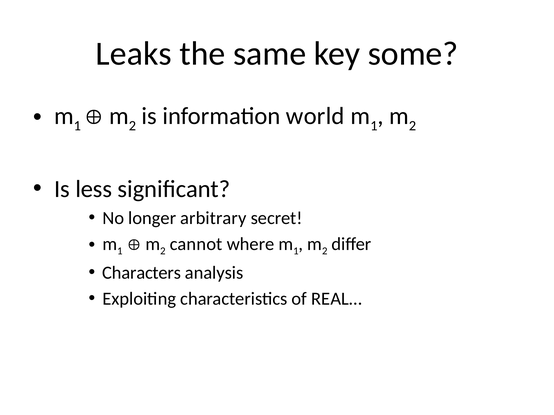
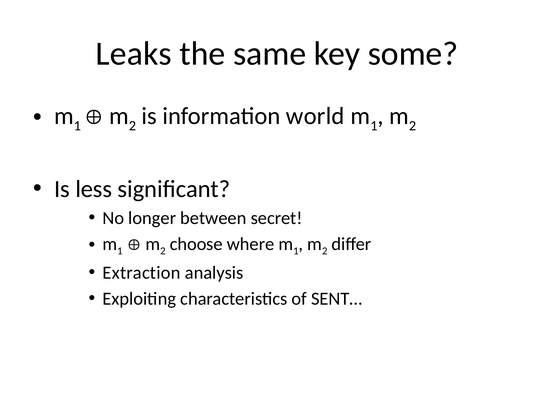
arbitrary: arbitrary -> between
cannot: cannot -> choose
Characters: Characters -> Extraction
REAL…: REAL… -> SENT…
